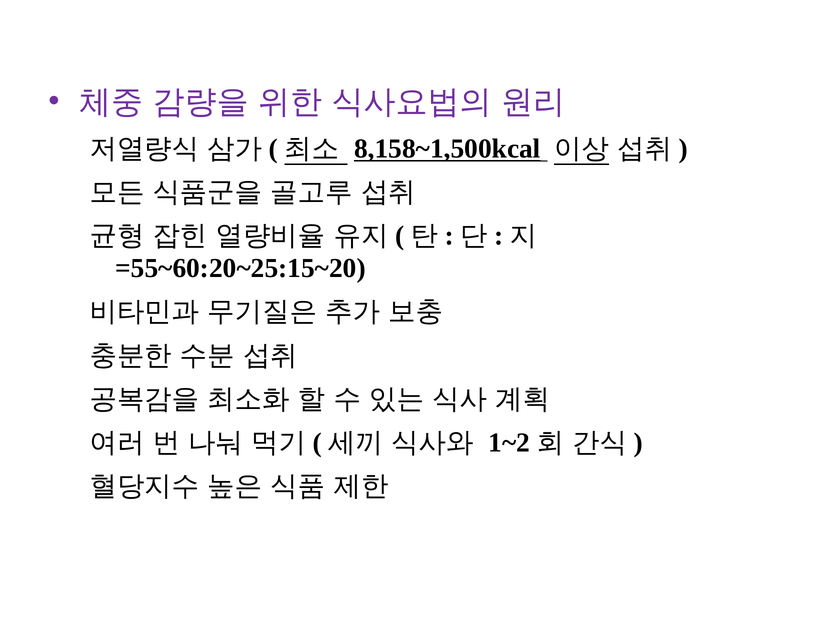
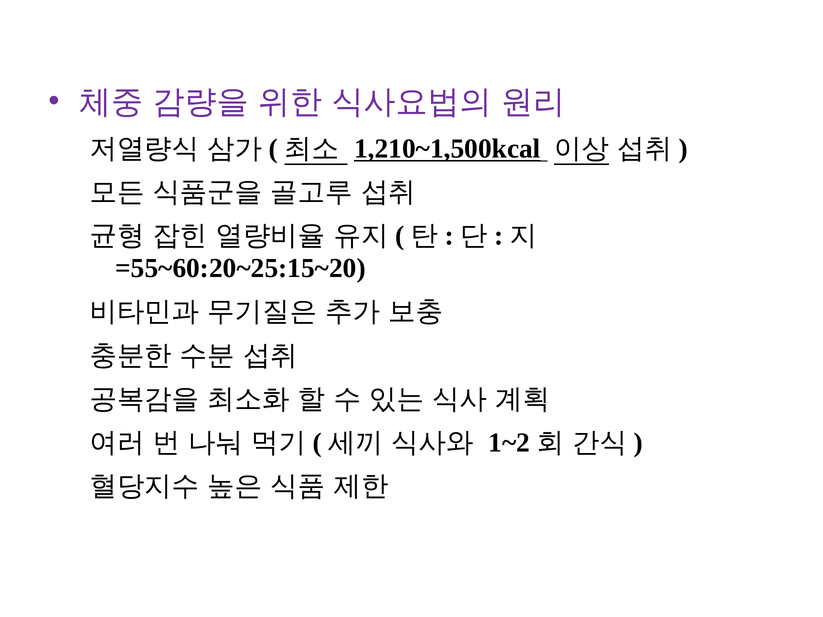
8,158~1,500kcal: 8,158~1,500kcal -> 1,210~1,500kcal
